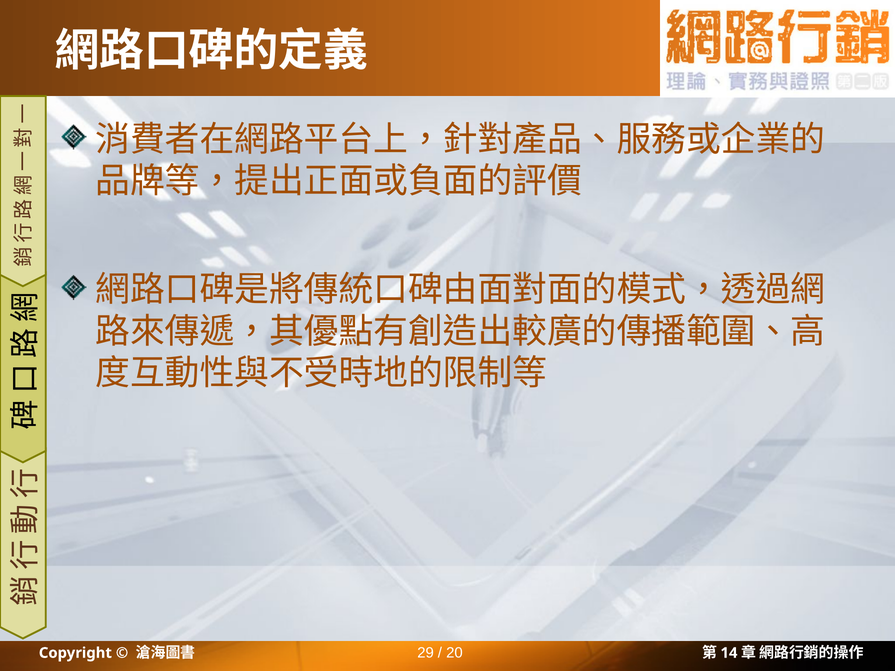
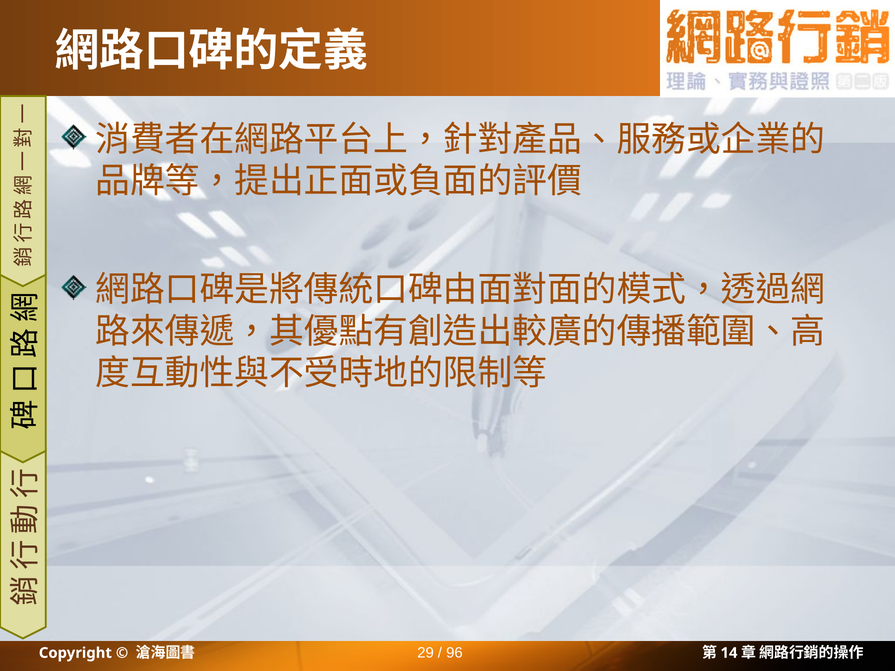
20: 20 -> 96
